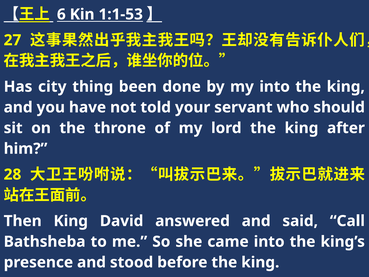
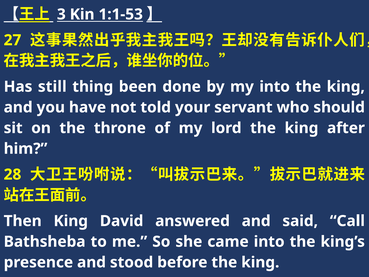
6: 6 -> 3
city: city -> still
